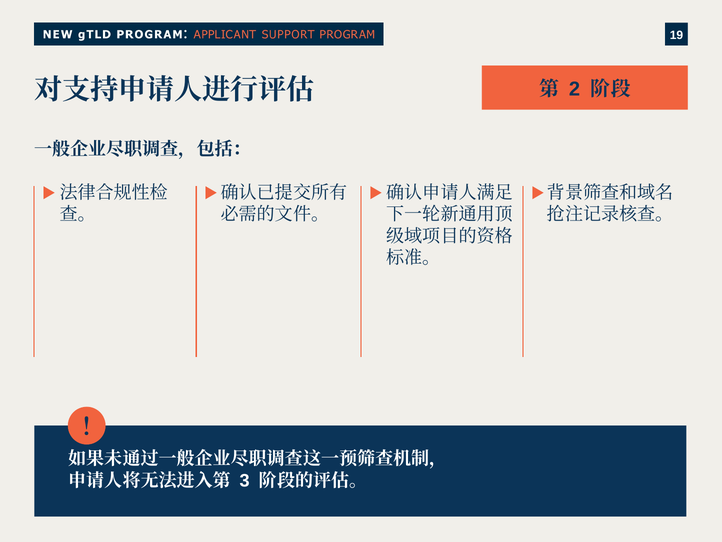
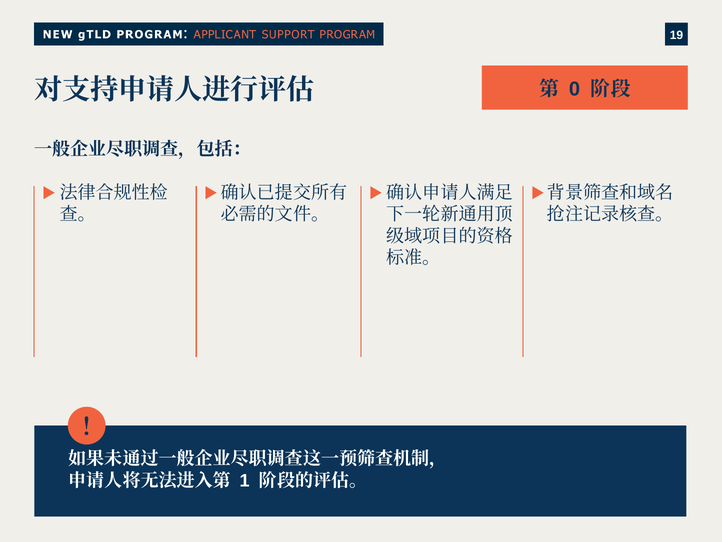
2: 2 -> 0
3: 3 -> 1
